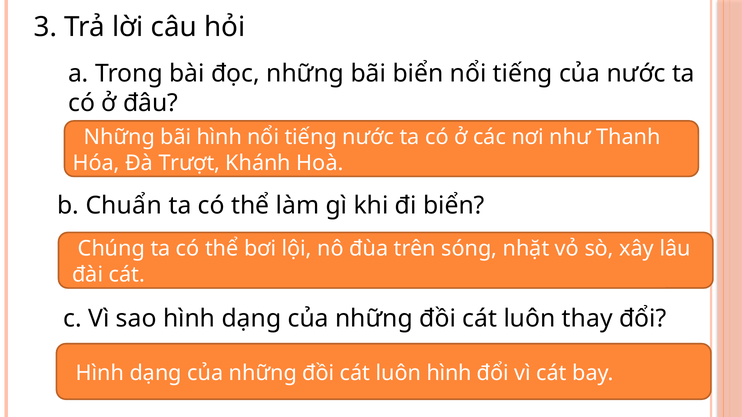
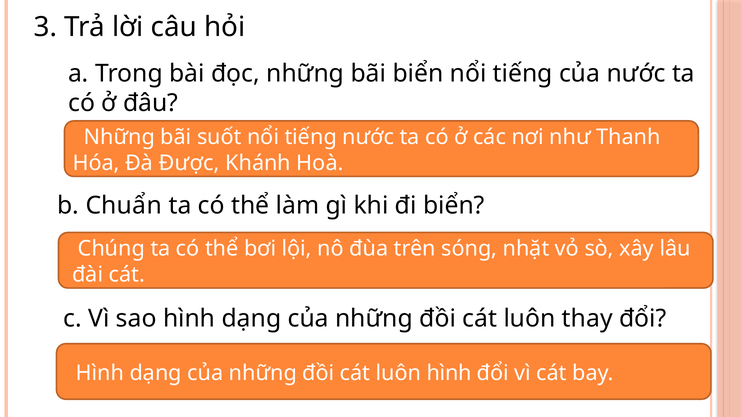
bãi hình: hình -> suốt
Trượt: Trượt -> Được
